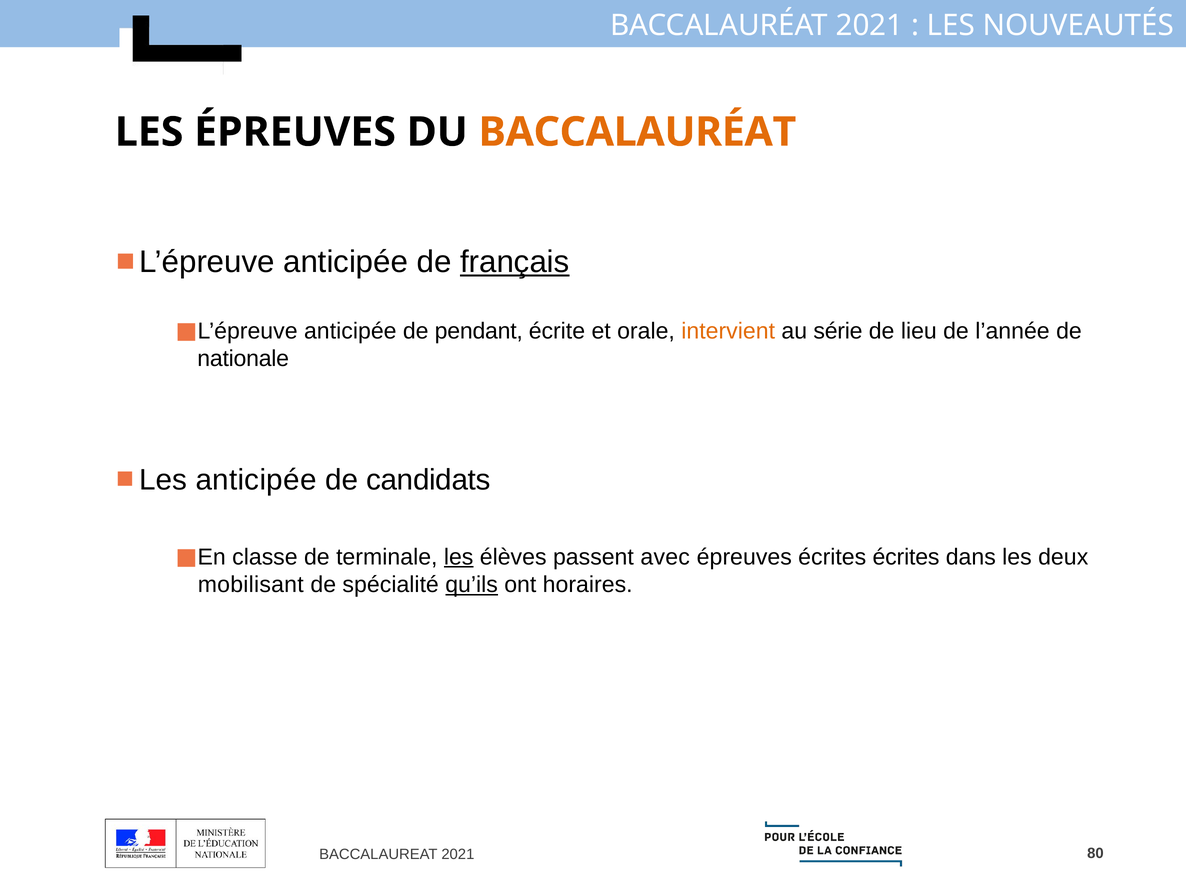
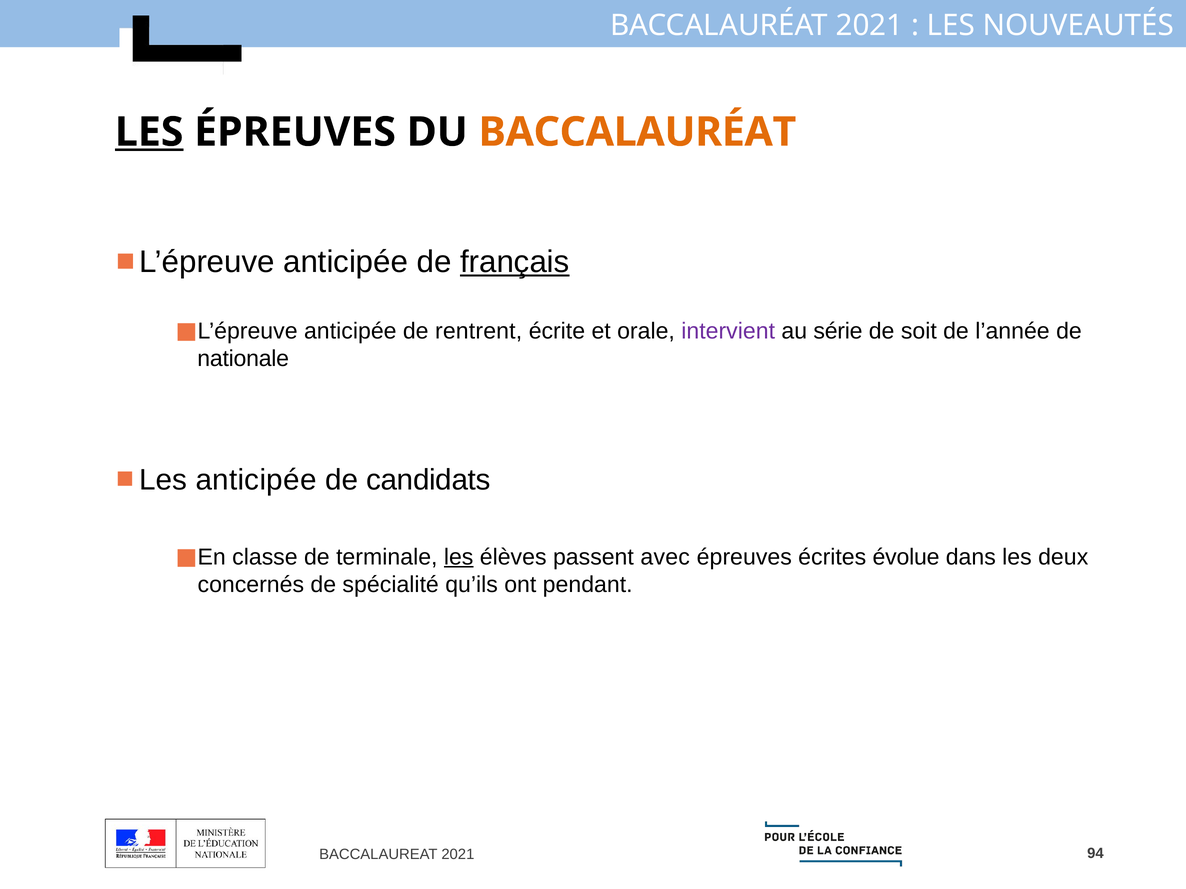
LES at (149, 132) underline: none -> present
pendant: pendant -> rentrent
intervient colour: orange -> purple
lieu: lieu -> soit
écrites écrites: écrites -> évolue
mobilisant: mobilisant -> concernés
qu’ils underline: present -> none
horaires: horaires -> pendant
80: 80 -> 94
